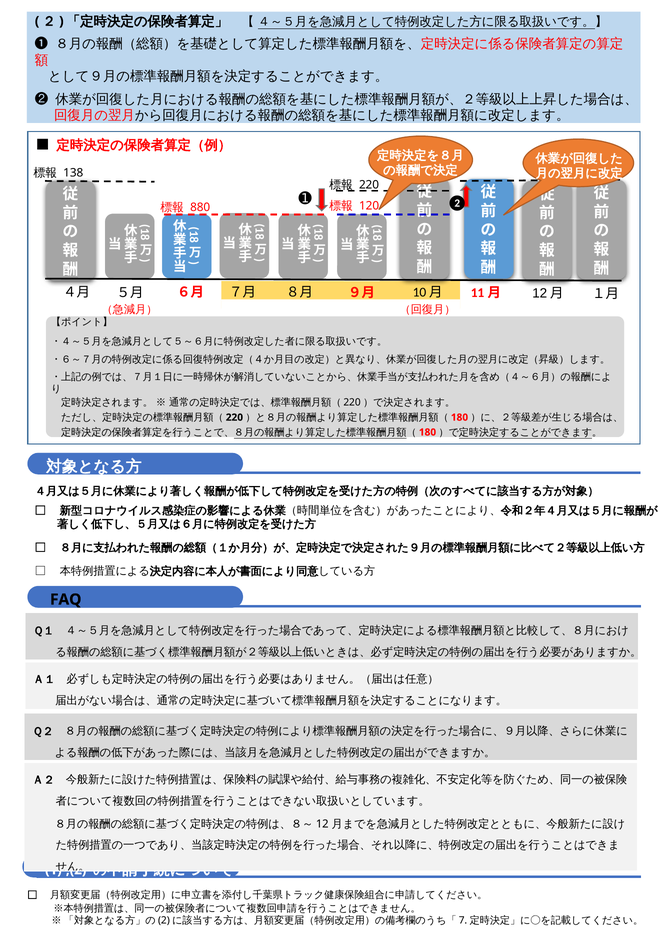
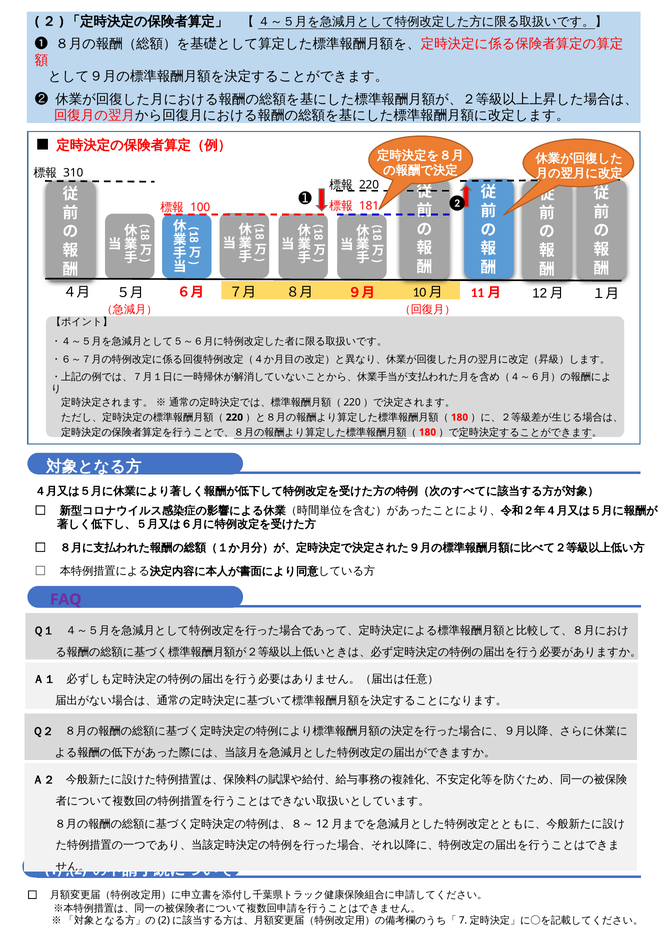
138: 138 -> 310
880: 880 -> 100
120: 120 -> 181
FAQ colour: black -> purple
